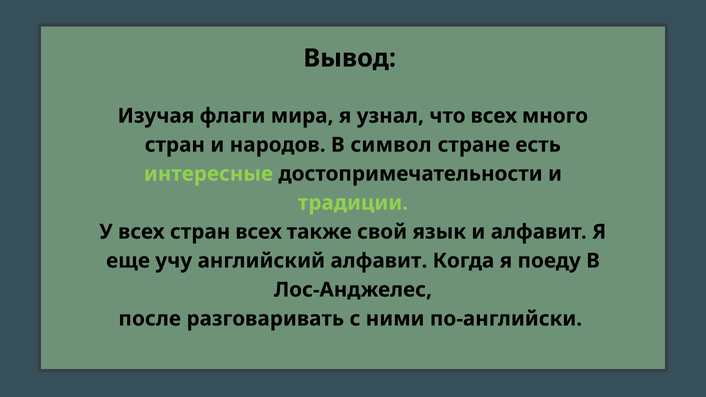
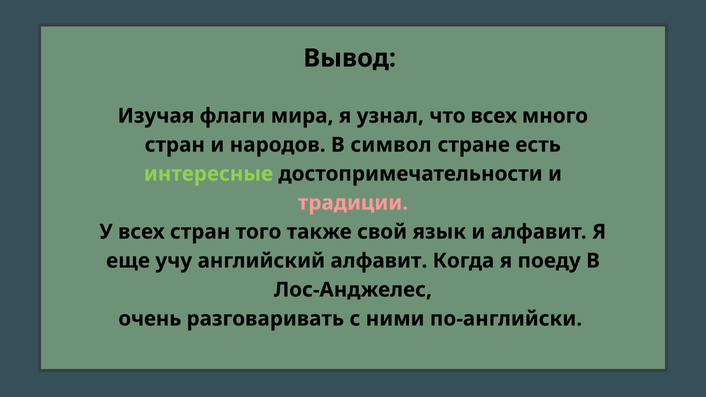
традиции colour: light green -> pink
стран всех: всех -> того
после: после -> очень
